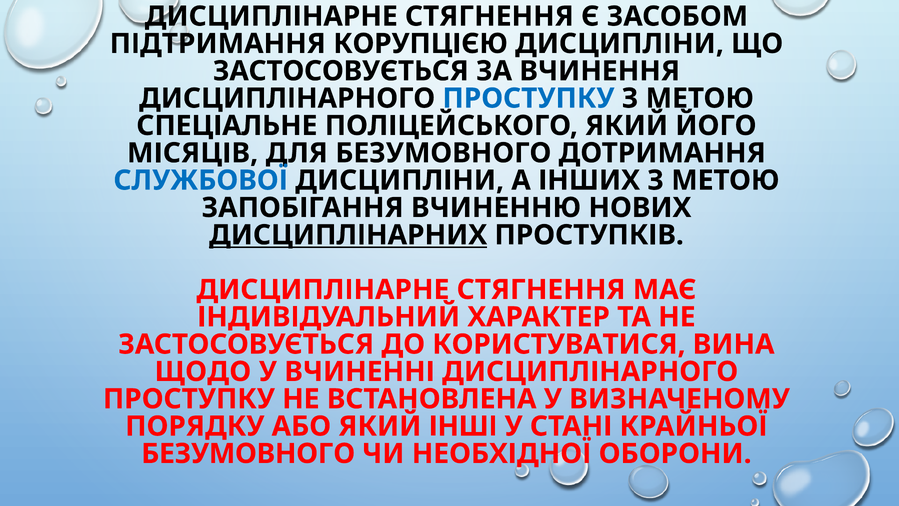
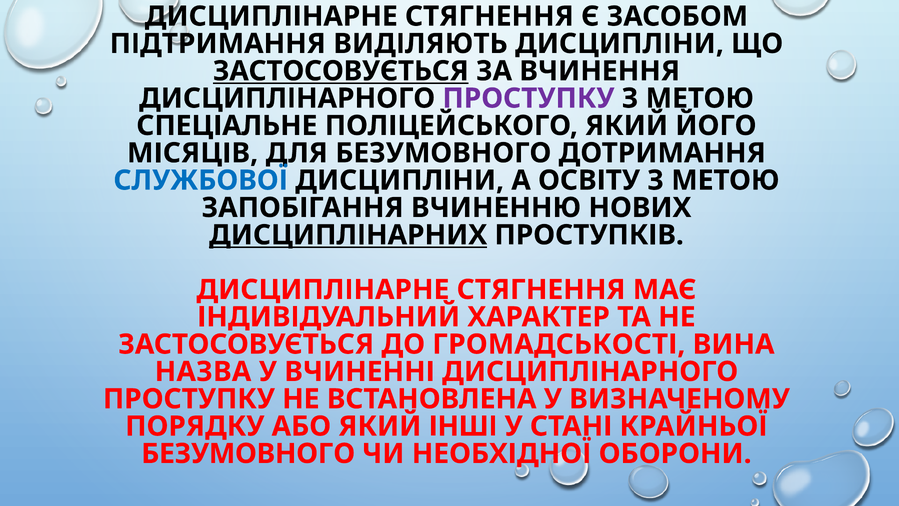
КОРУПЦІЄЮ: КОРУПЦІЄЮ -> ВИДІЛЯЮТЬ
ЗАСТОСОВУЄТЬСЯ at (341, 71) underline: none -> present
ПРОСТУПКУ at (528, 98) colour: blue -> purple
ІНШИХ: ІНШИХ -> ОСВІТУ
КОРИСТУВАТИСЯ: КОРИСТУВАТИСЯ -> ГРОМАДСЬКОСТІ
ЩОДО: ЩОДО -> НАЗВА
